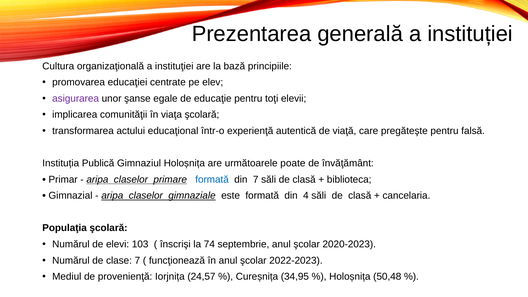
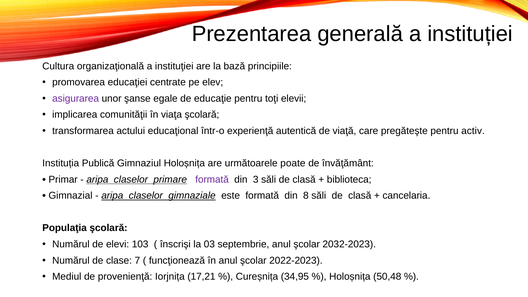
falsă: falsă -> activ
formată at (212, 179) colour: blue -> purple
din 7: 7 -> 3
4: 4 -> 8
74: 74 -> 03
2020-2023: 2020-2023 -> 2032-2023
24,57: 24,57 -> 17,21
